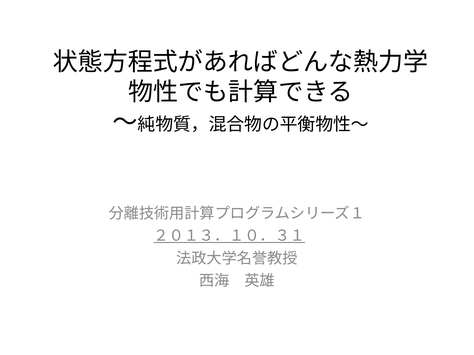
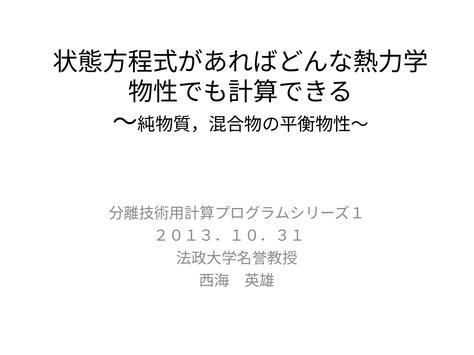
２０１３．１０．３１ underline: present -> none
